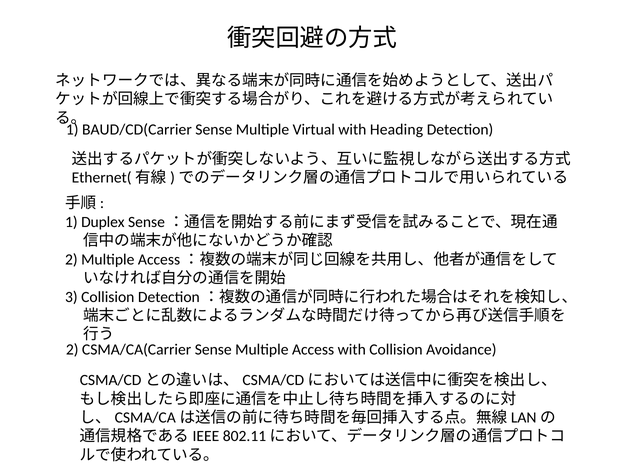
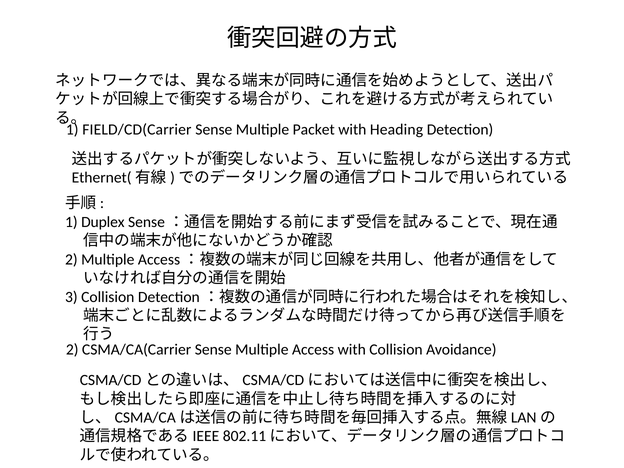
BAUD/CD(Carrier: BAUD/CD(Carrier -> FIELD/CD(Carrier
Virtual: Virtual -> Packet
